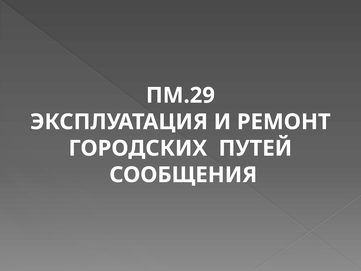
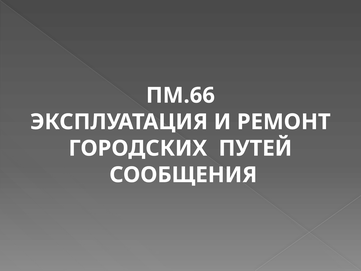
ПМ.29: ПМ.29 -> ПМ.66
